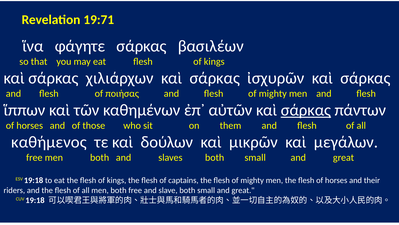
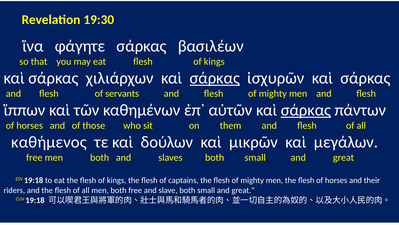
19:71: 19:71 -> 19:30
σάρκας at (215, 78) underline: none -> present
ποιήσας: ποιήσας -> servants
